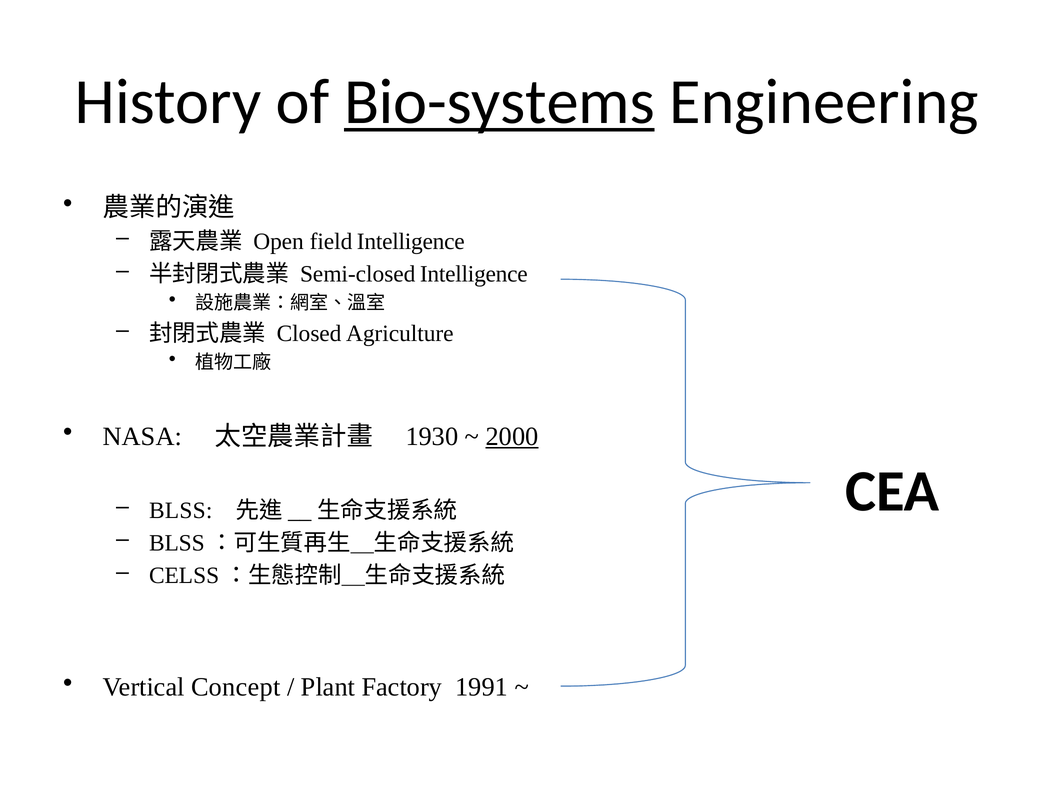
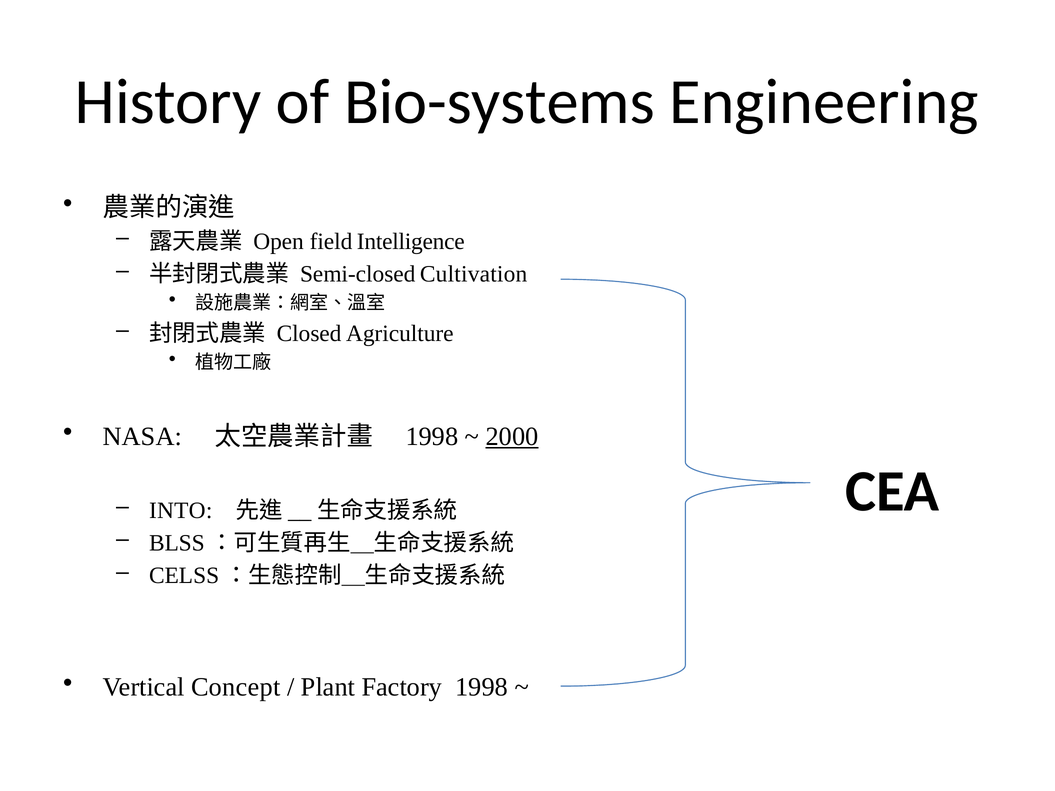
Bio-systems underline: present -> none
Semi-closed Intelligence: Intelligence -> Cultivation
1930 at (432, 436): 1930 -> 1998
BLSS: BLSS -> INTO
Factory 1991: 1991 -> 1998
